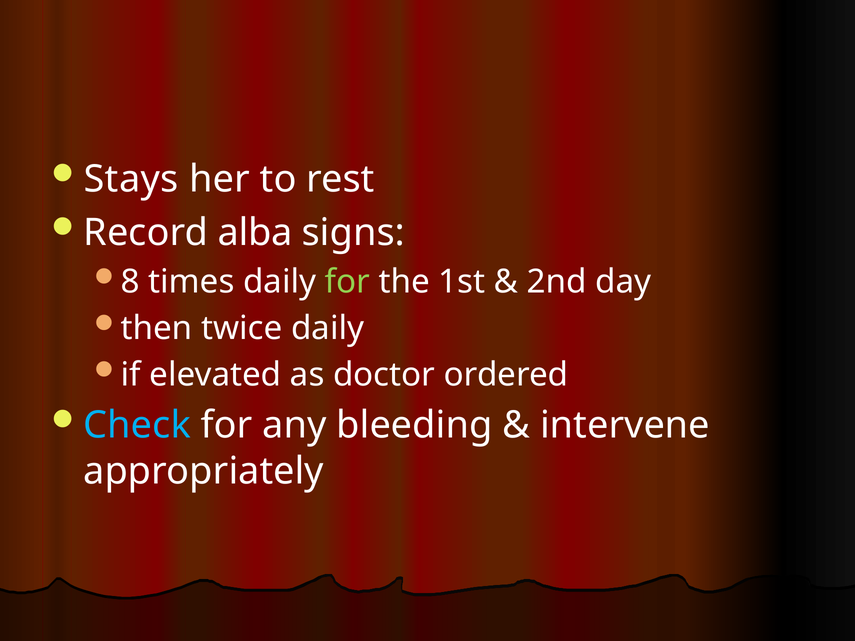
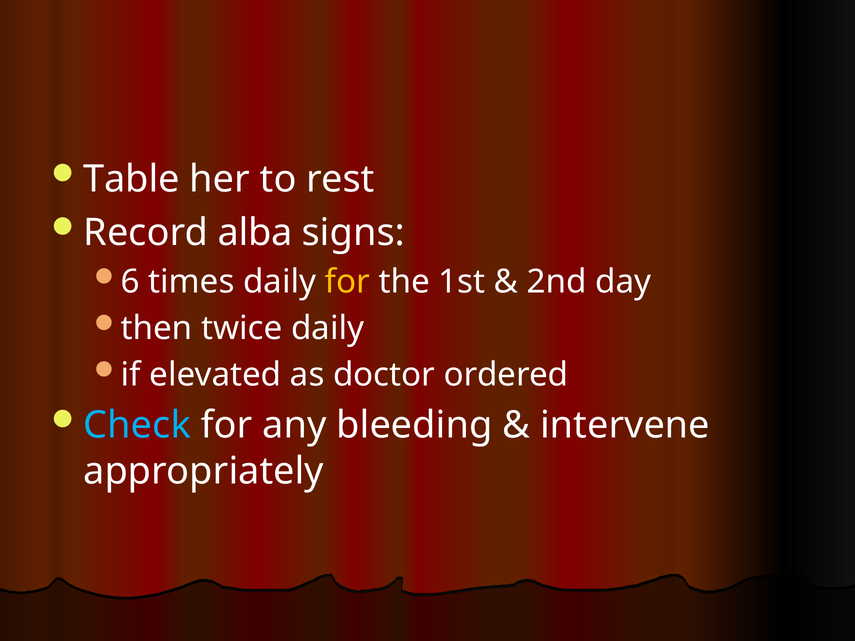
Stays: Stays -> Table
8: 8 -> 6
for at (347, 282) colour: light green -> yellow
